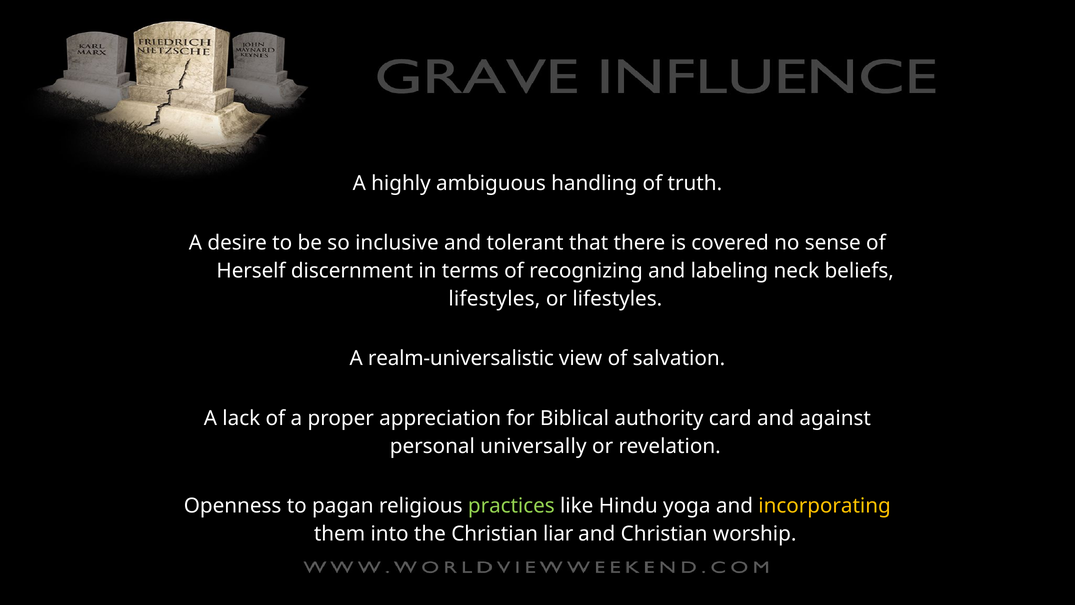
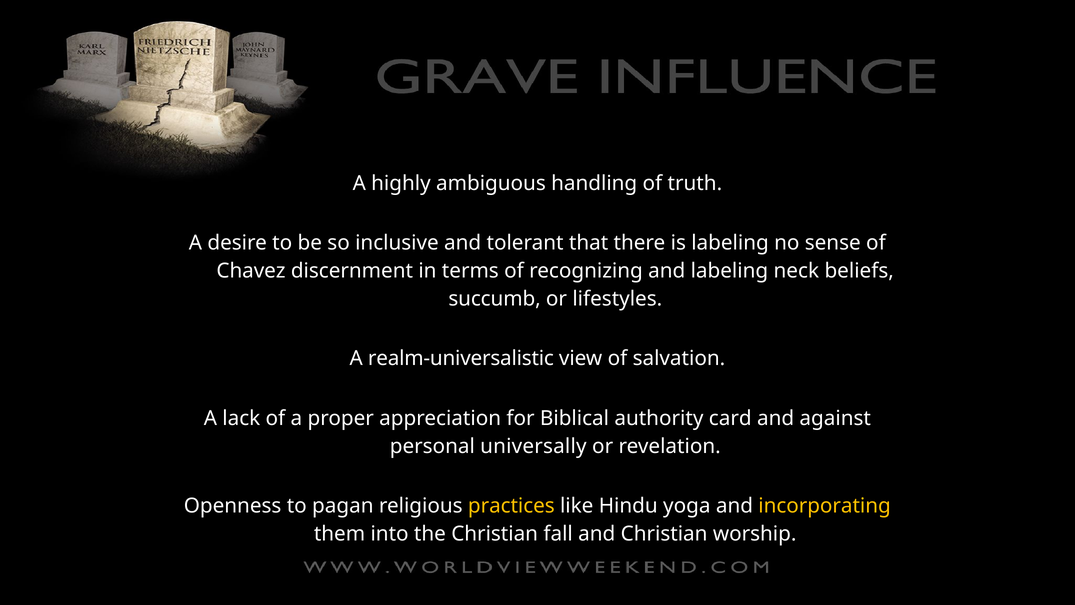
is covered: covered -> labeling
Herself: Herself -> Chavez
lifestyles at (494, 299): lifestyles -> succumb
practices colour: light green -> yellow
liar: liar -> fall
